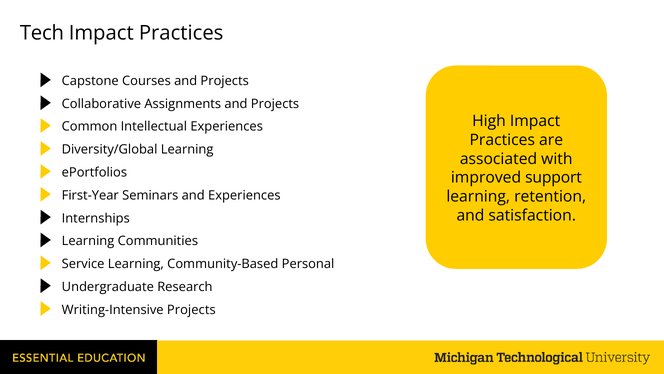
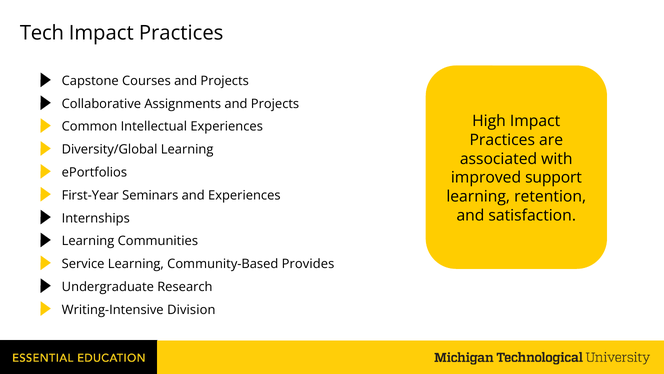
Personal: Personal -> Provides
Writing-Intensive Projects: Projects -> Division
